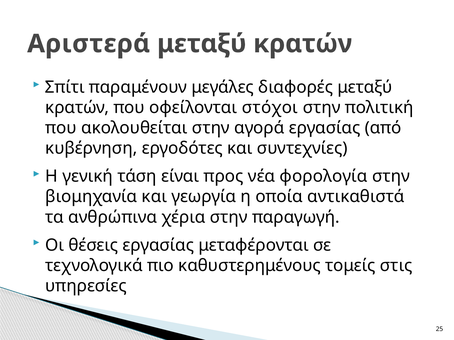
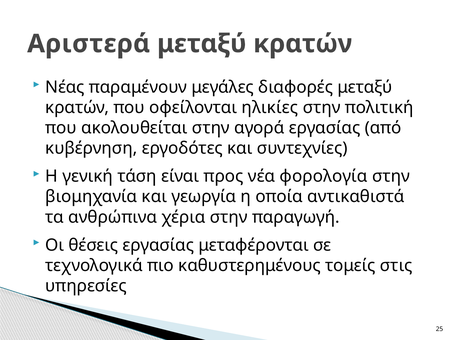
Σπίτι: Σπίτι -> Νέας
στόχοι: στόχοι -> ηλικίες
